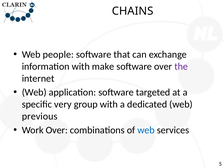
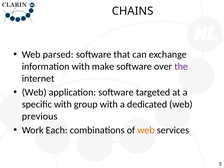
people: people -> parsed
specific very: very -> with
Work Over: Over -> Each
web at (146, 130) colour: blue -> orange
